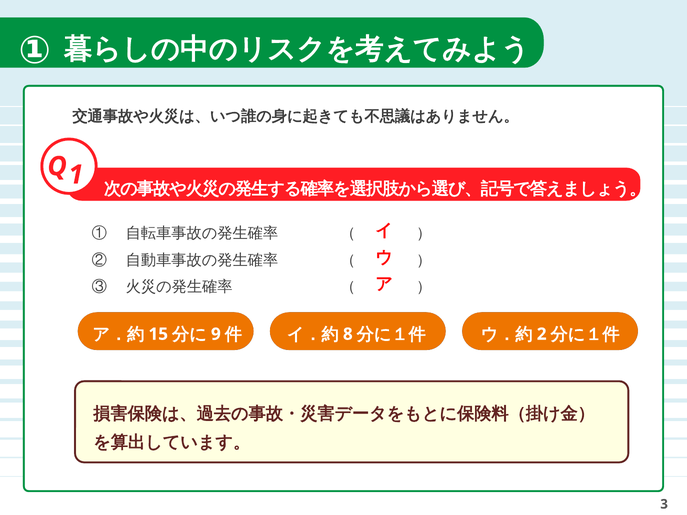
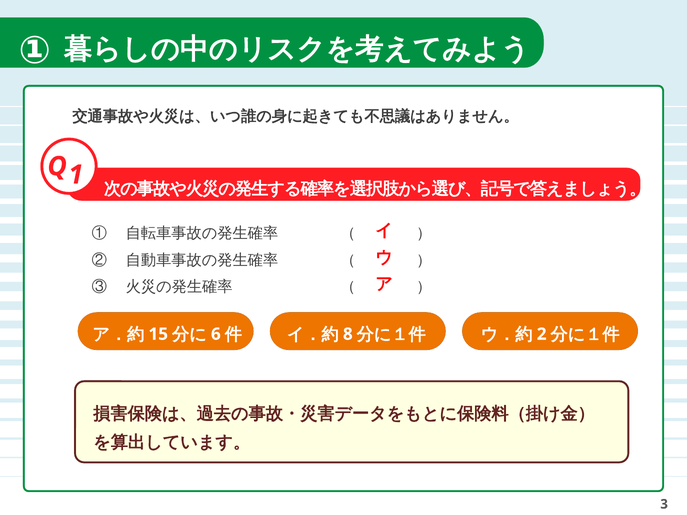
9: 9 -> 6
